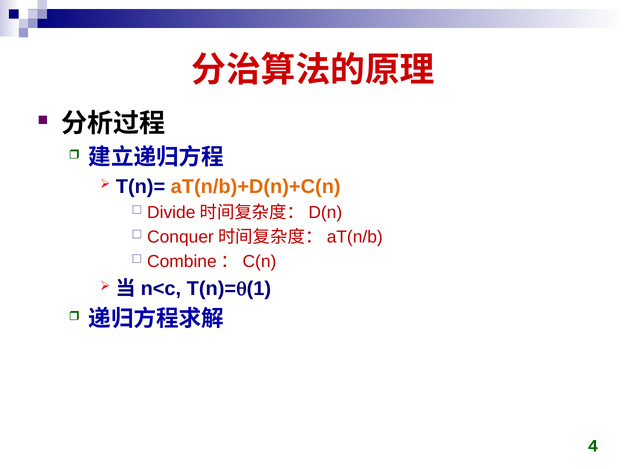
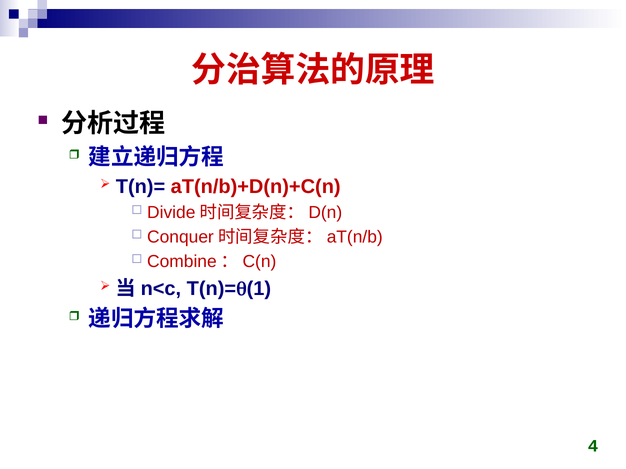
aT(n/b)+D(n)+C(n colour: orange -> red
